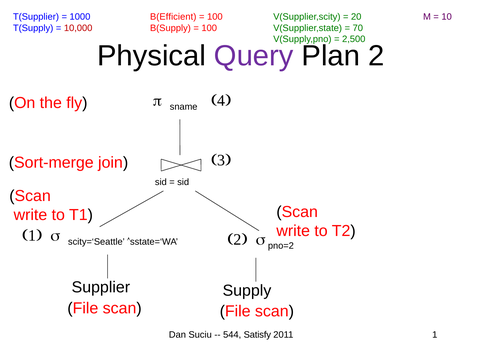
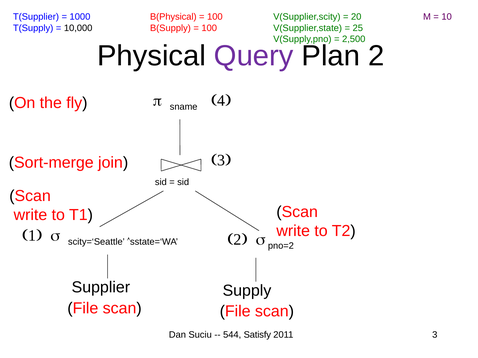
B(Efficient: B(Efficient -> B(Physical
10,000 colour: red -> black
70: 70 -> 25
1: 1 -> 3
